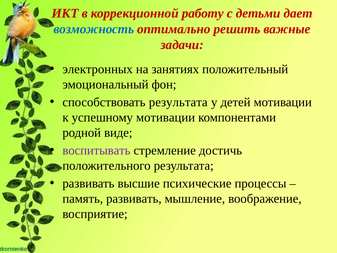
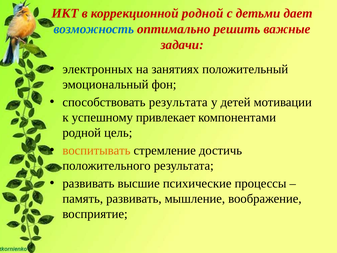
коррекционной работу: работу -> родной
успешному мотивации: мотивации -> привлекает
виде: виде -> цель
воспитывать colour: purple -> orange
